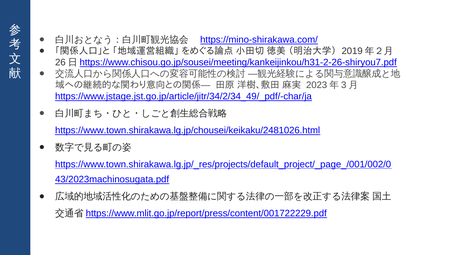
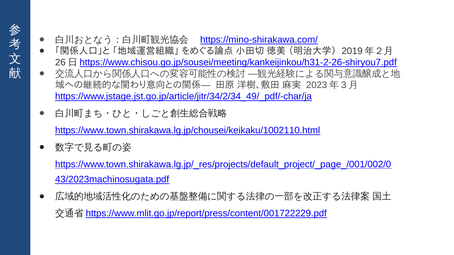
https://www.town.shirakawa.lg.jp/chousei/keikaku/2481026.html: https://www.town.shirakawa.lg.jp/chousei/keikaku/2481026.html -> https://www.town.shirakawa.lg.jp/chousei/keikaku/1002110.html
